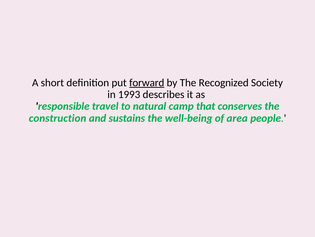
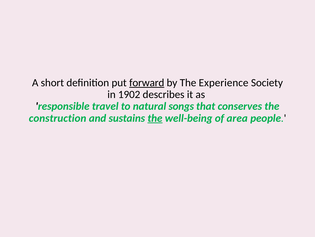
Recognized: Recognized -> Experience
1993: 1993 -> 1902
camp: camp -> songs
the at (155, 118) underline: none -> present
